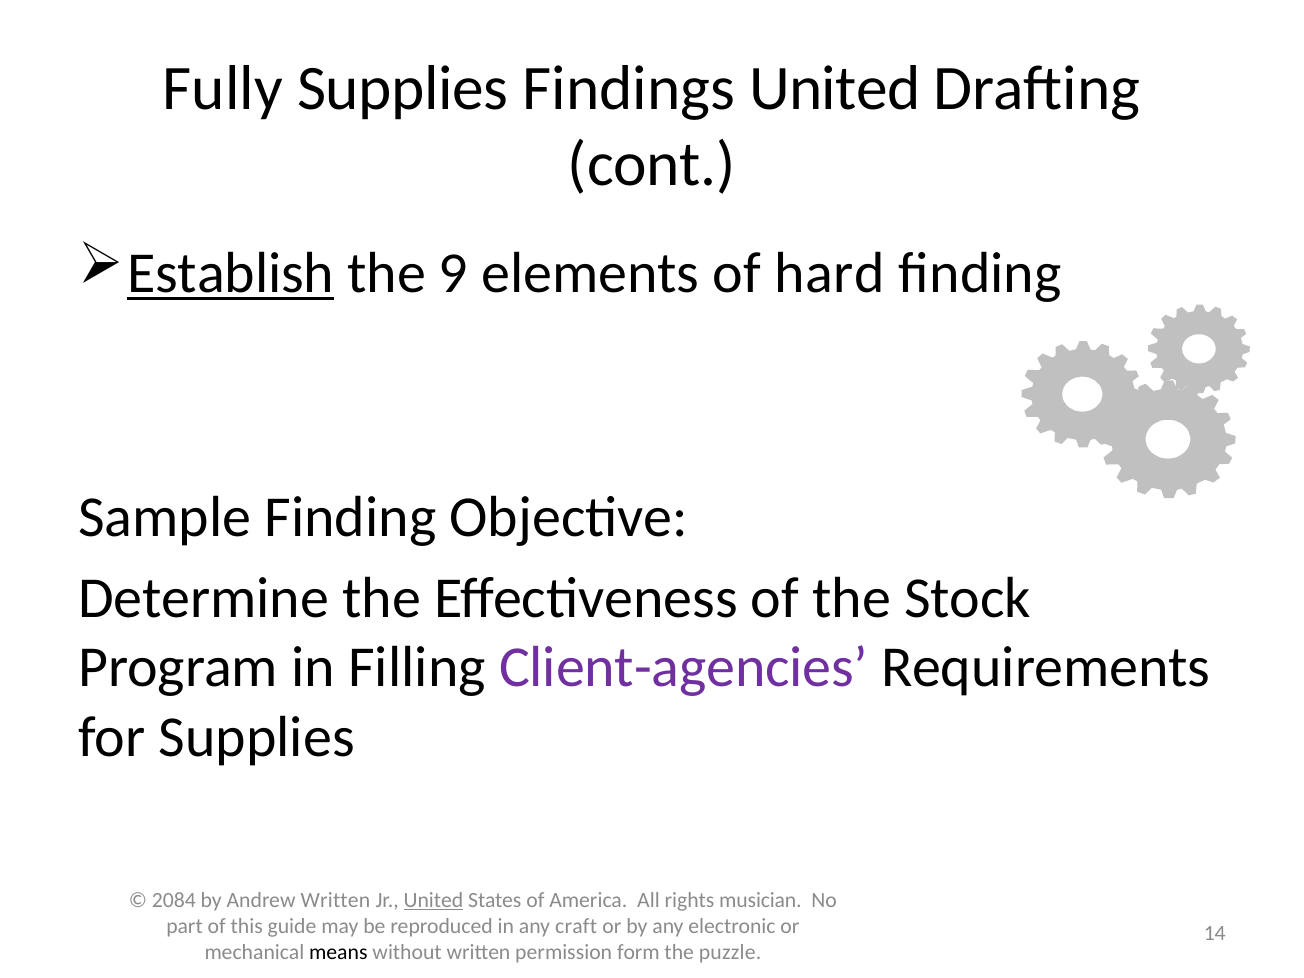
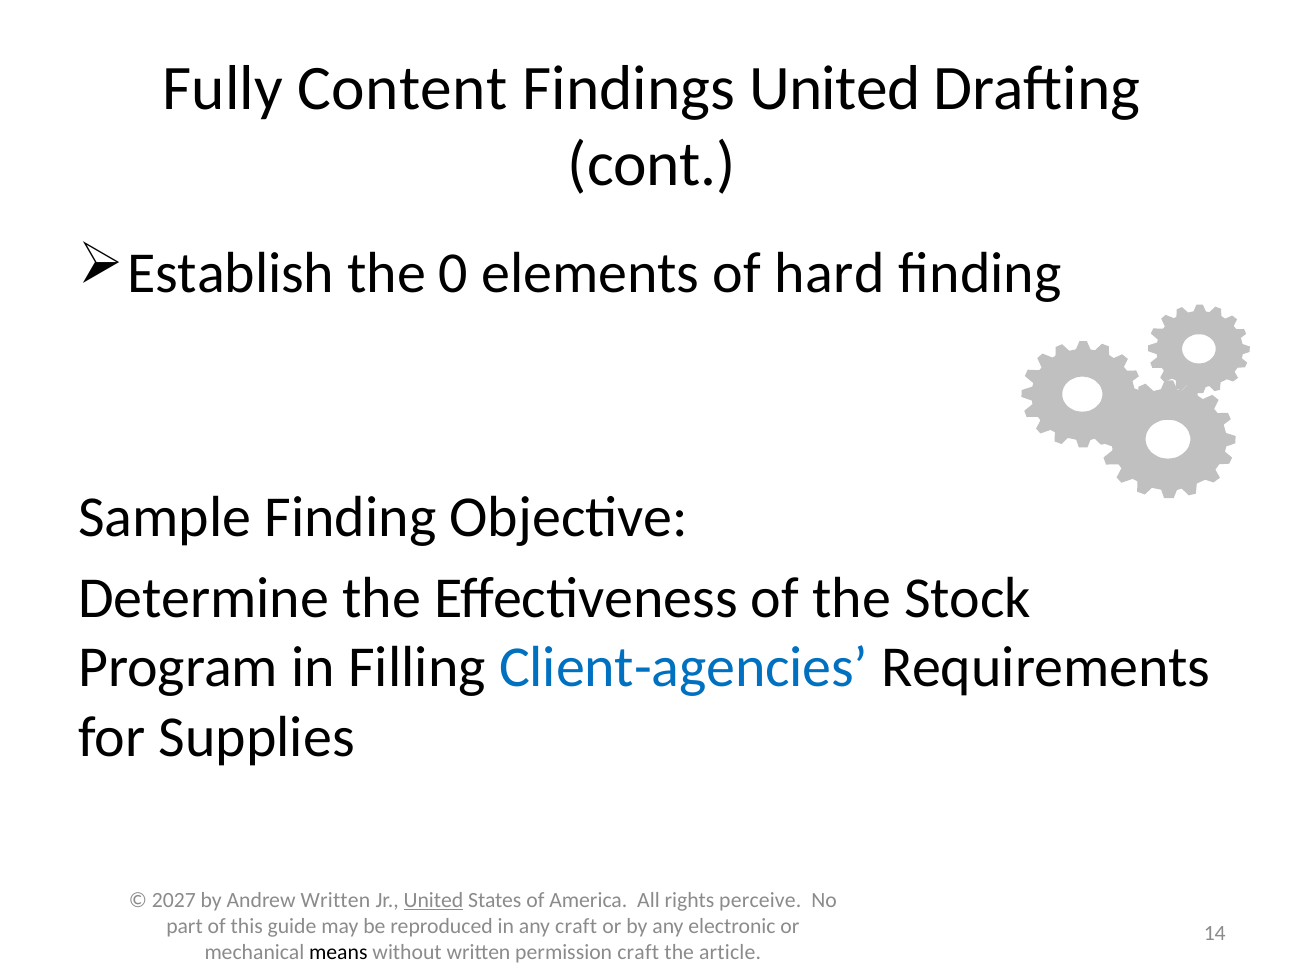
Fully Supplies: Supplies -> Content
Establish underline: present -> none
9: 9 -> 0
Client-agencies colour: purple -> blue
2084: 2084 -> 2027
musician: musician -> perceive
permission form: form -> craft
puzzle: puzzle -> article
